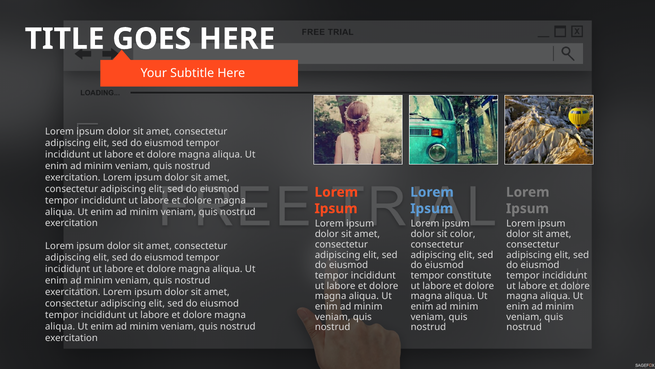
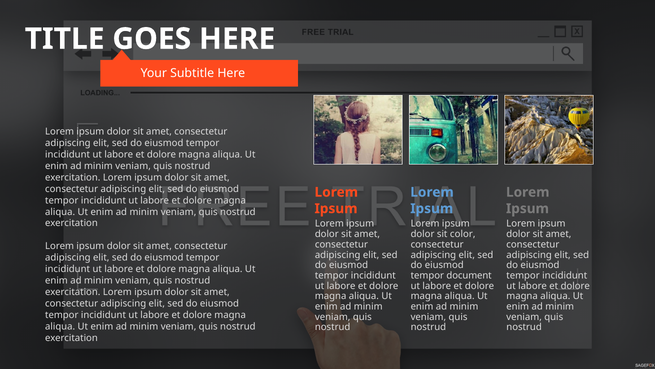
constitute: constitute -> document
